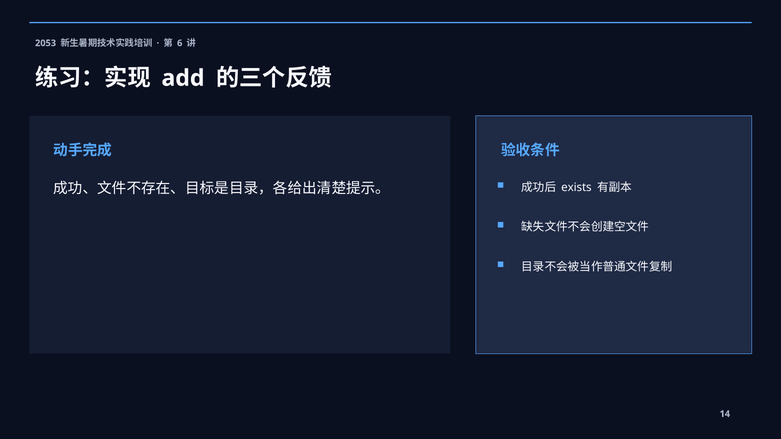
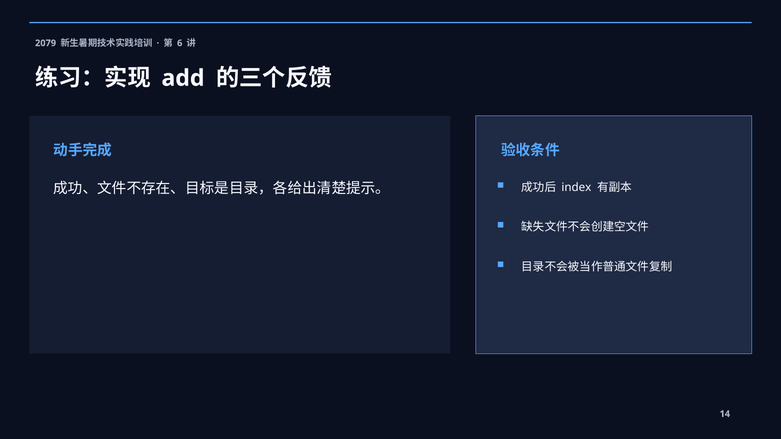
2053: 2053 -> 2079
exists: exists -> index
